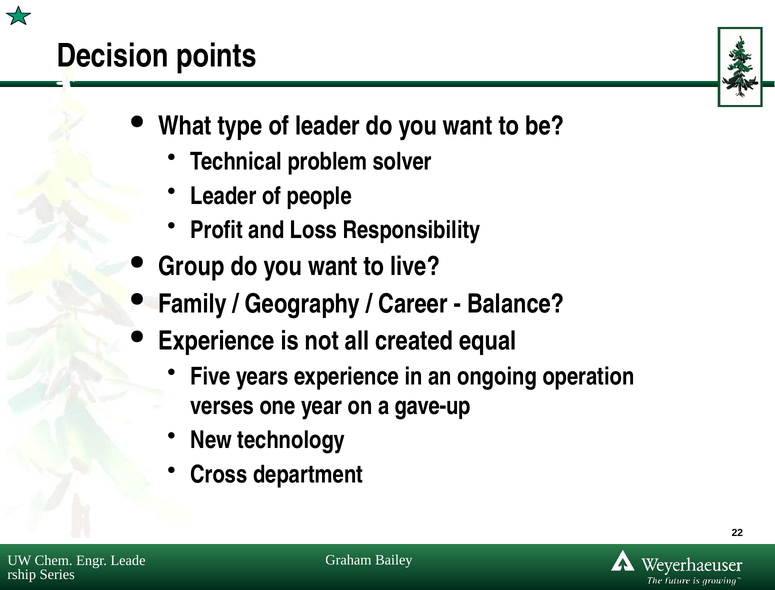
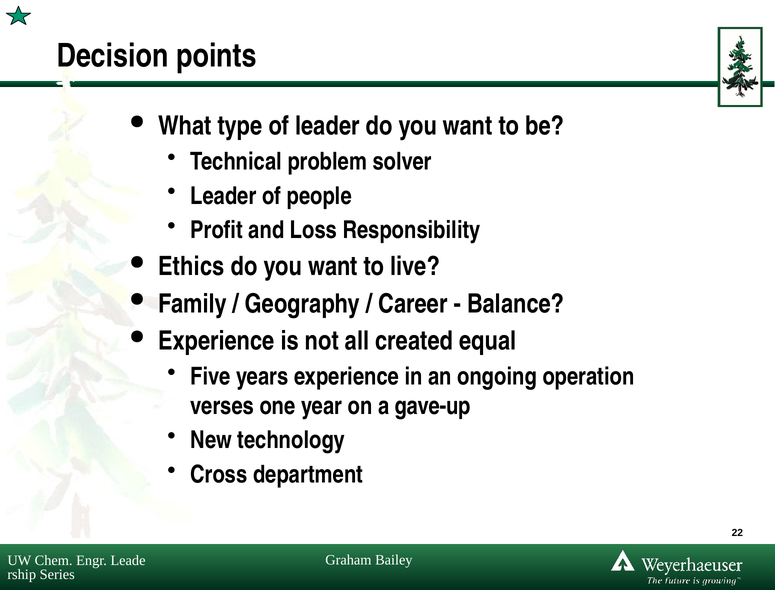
Group: Group -> Ethics
